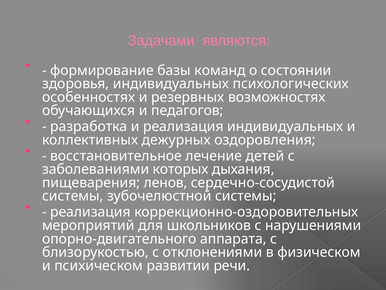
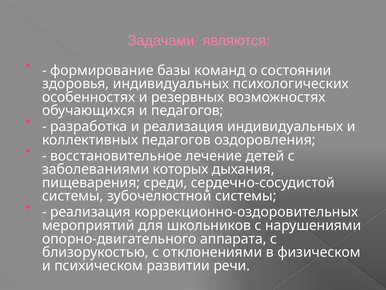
коллективных дежурных: дежурных -> педагогов
ленов: ленов -> среди
